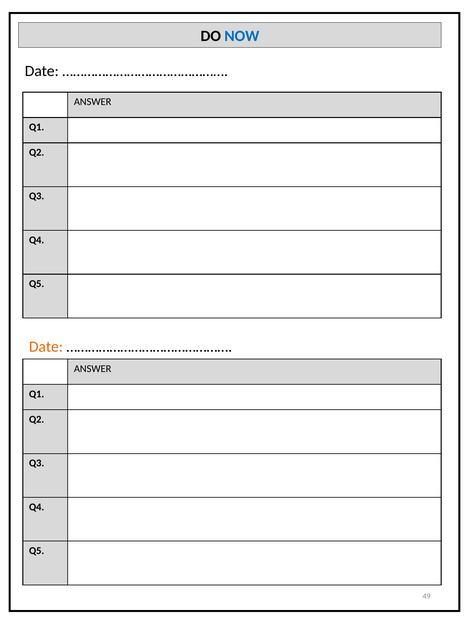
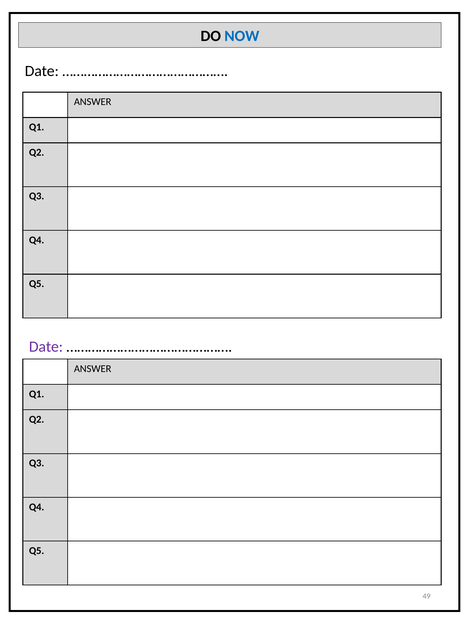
Date at (46, 347) colour: orange -> purple
